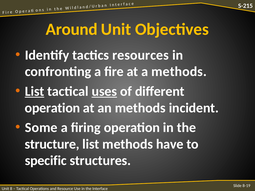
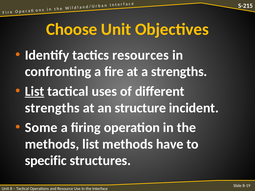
Around: Around -> Choose
a methods: methods -> strengths
uses underline: present -> none
operation at (52, 108): operation -> strengths
an methods: methods -> structure
structure at (52, 144): structure -> methods
